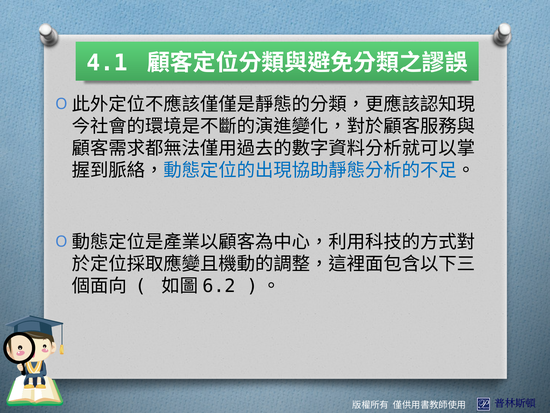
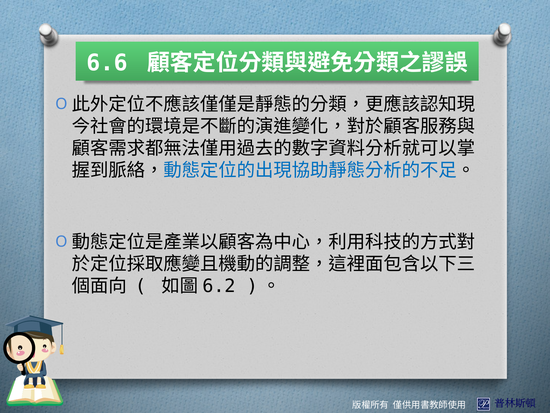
4.1: 4.1 -> 6.6
